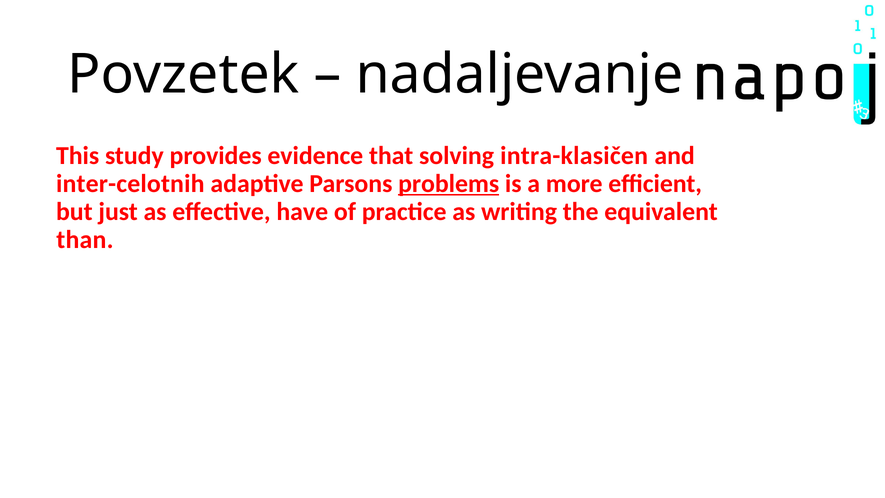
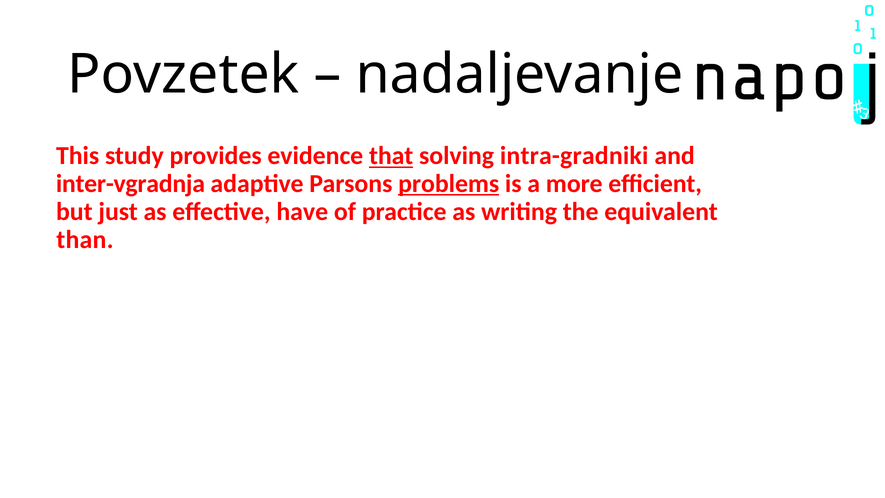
that underline: none -> present
intra-klasičen: intra-klasičen -> intra-gradniki
inter-celotnih: inter-celotnih -> inter-vgradnja
